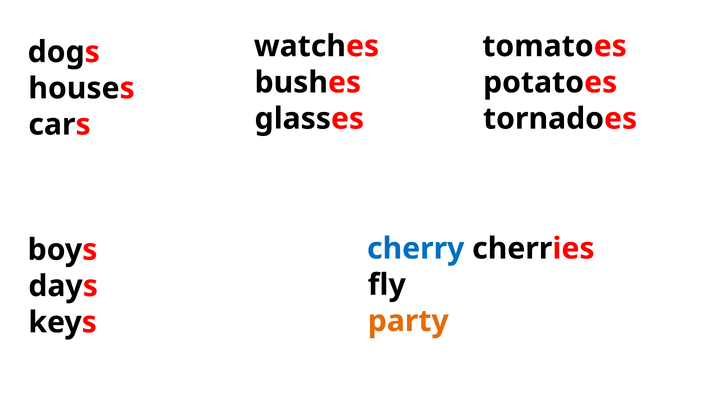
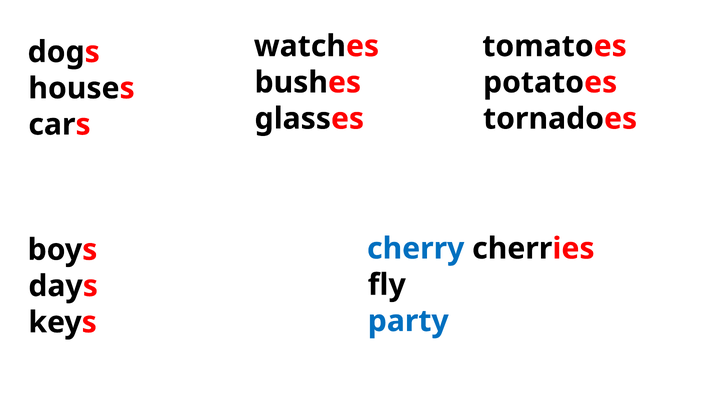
party colour: orange -> blue
